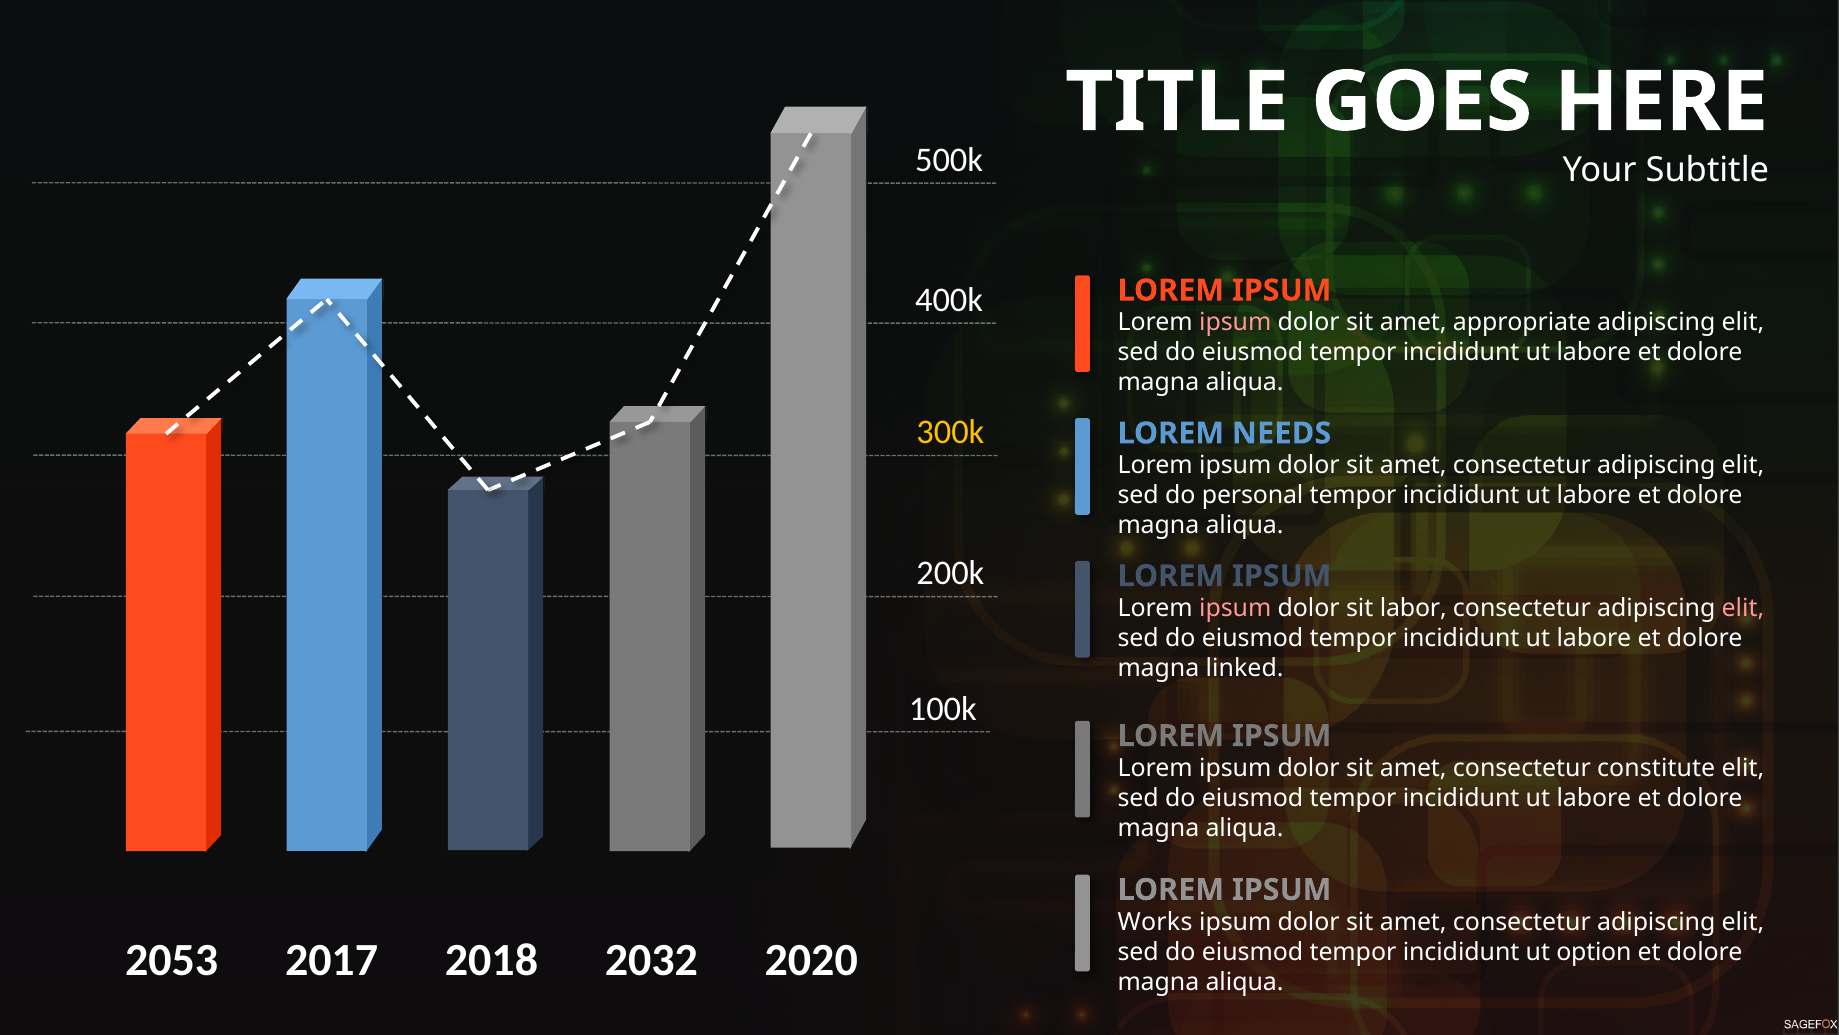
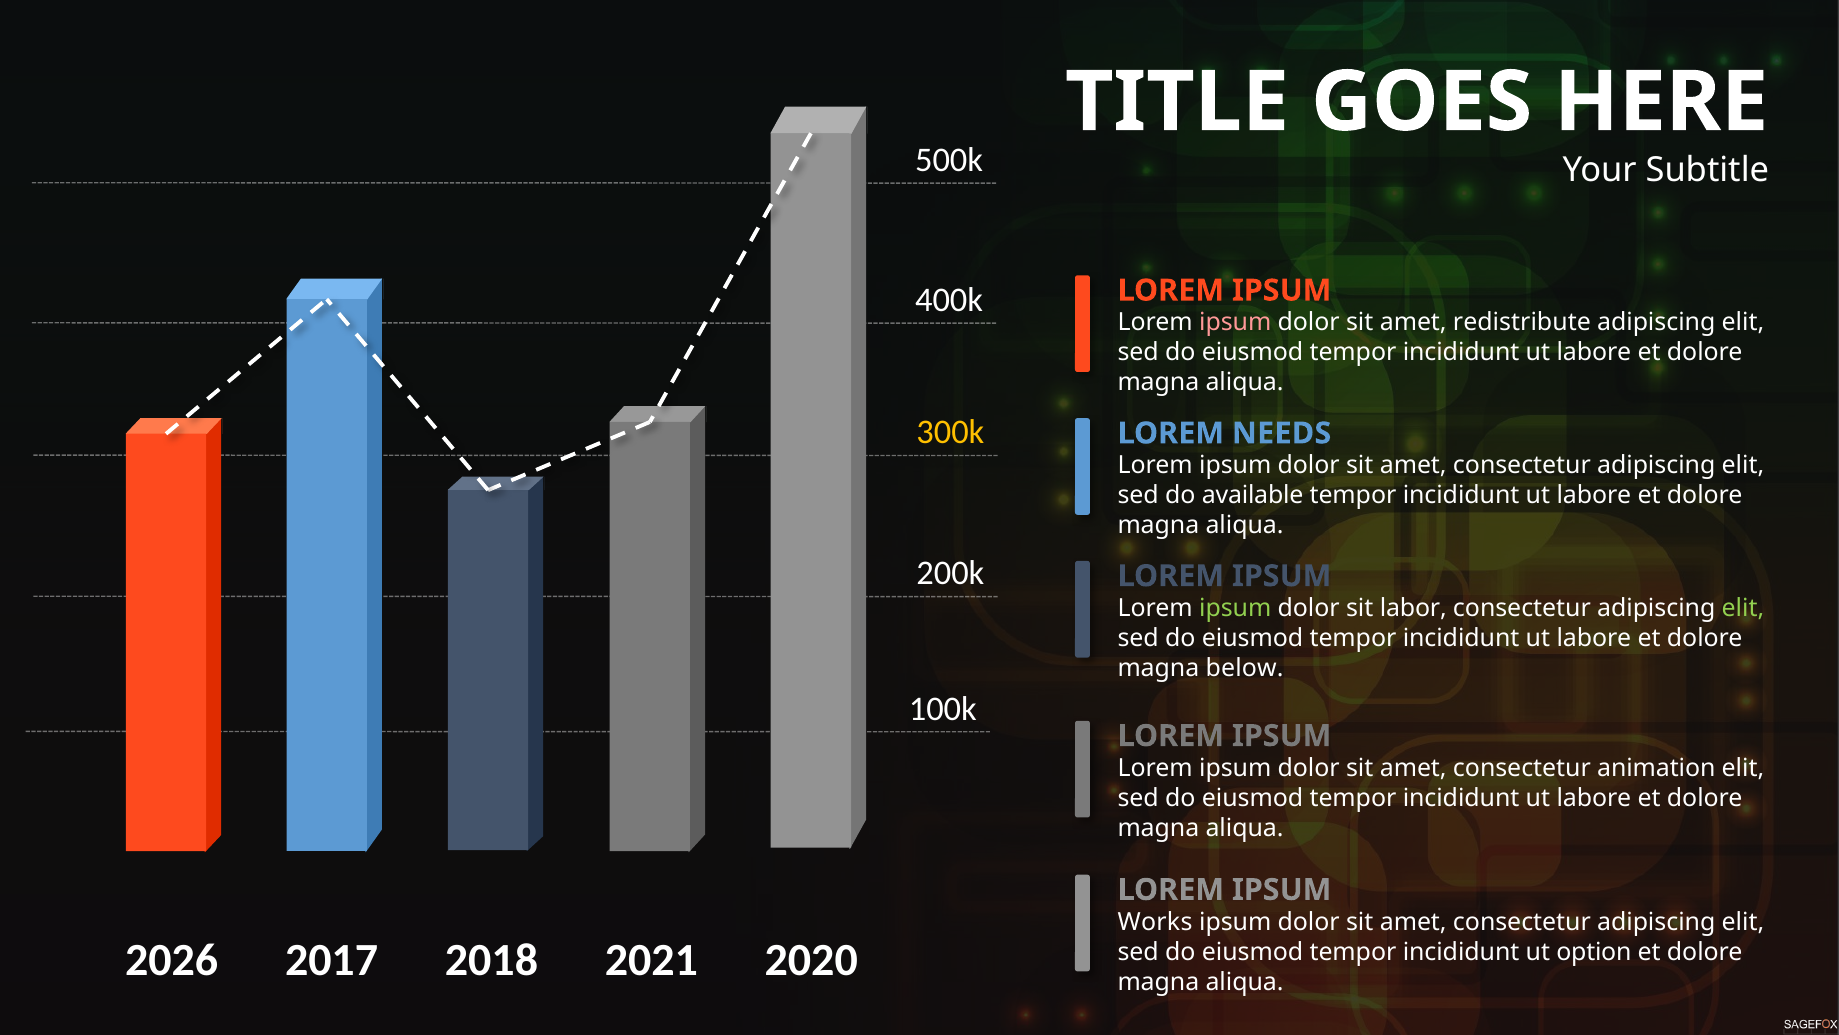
appropriate: appropriate -> redistribute
personal: personal -> available
ipsum at (1235, 608) colour: pink -> light green
elit at (1743, 608) colour: pink -> light green
linked: linked -> below
constitute: constitute -> animation
2053: 2053 -> 2026
2032: 2032 -> 2021
